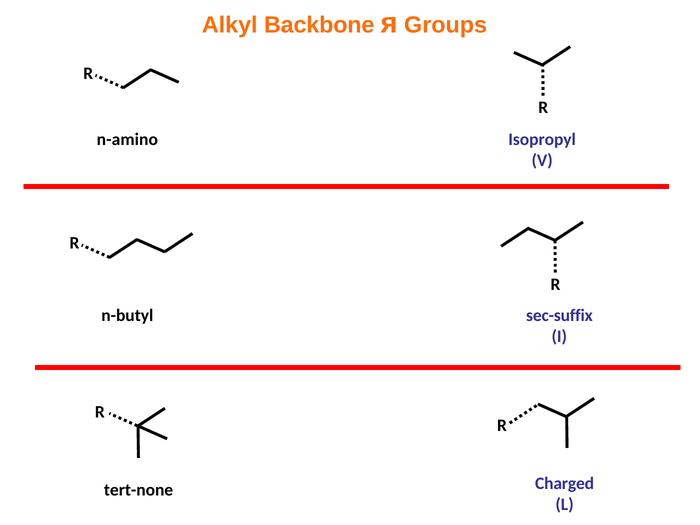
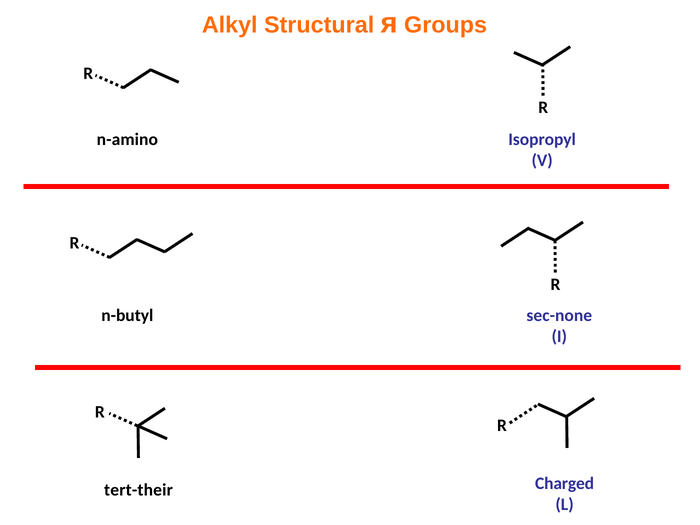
Backbone: Backbone -> Structural
sec-suffix: sec-suffix -> sec-none
tert-none: tert-none -> tert-their
